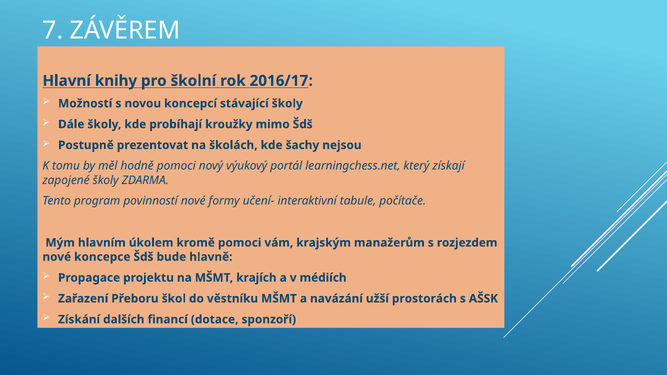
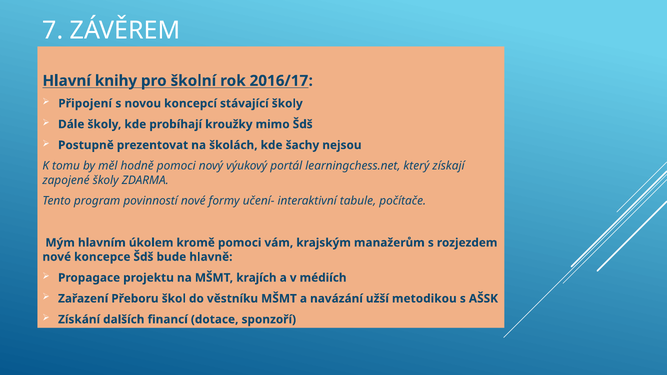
Možností: Možností -> Připojení
prostorách: prostorách -> metodikou
